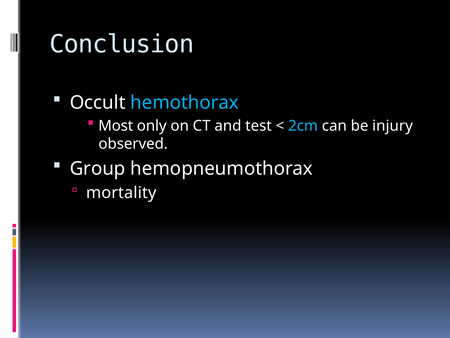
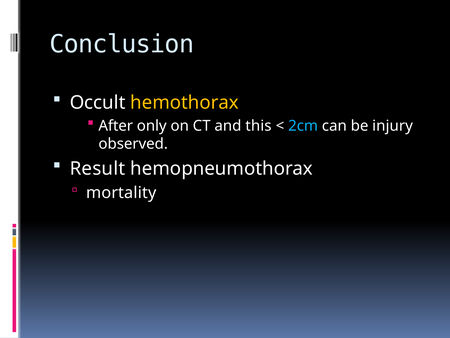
hemothorax colour: light blue -> yellow
Most: Most -> After
test: test -> this
Group: Group -> Result
